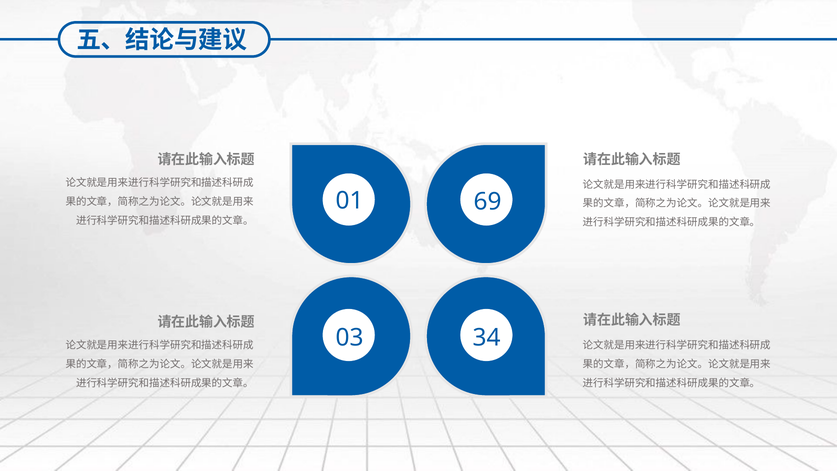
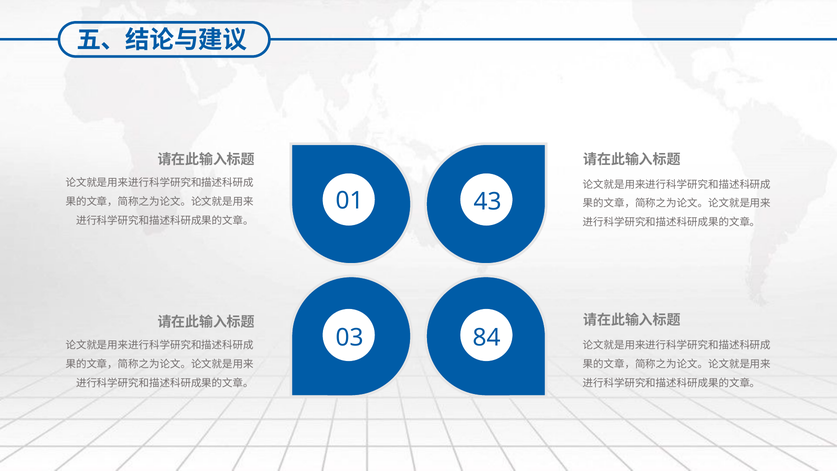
69: 69 -> 43
34: 34 -> 84
